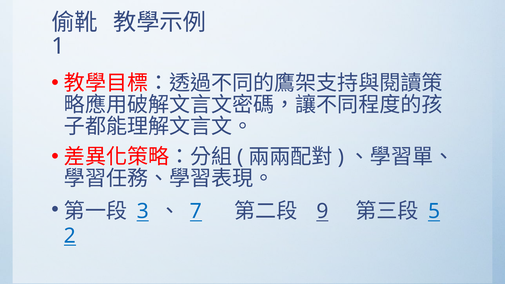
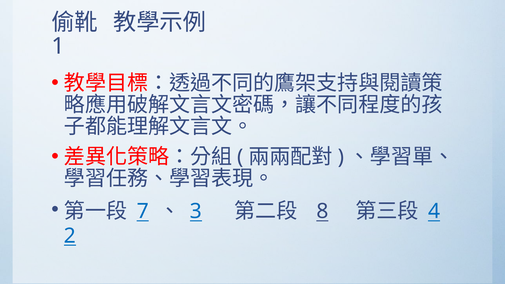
3: 3 -> 7
7: 7 -> 3
9: 9 -> 8
5: 5 -> 4
